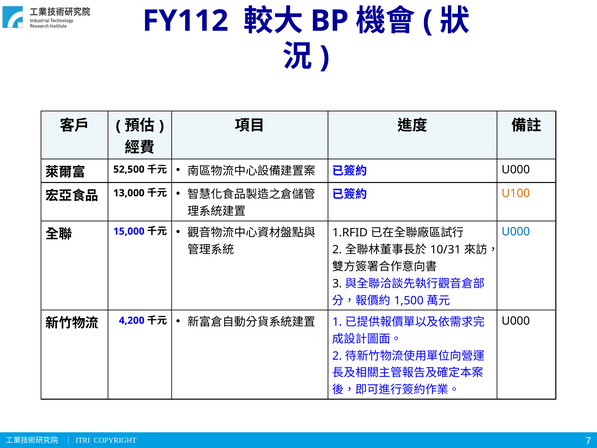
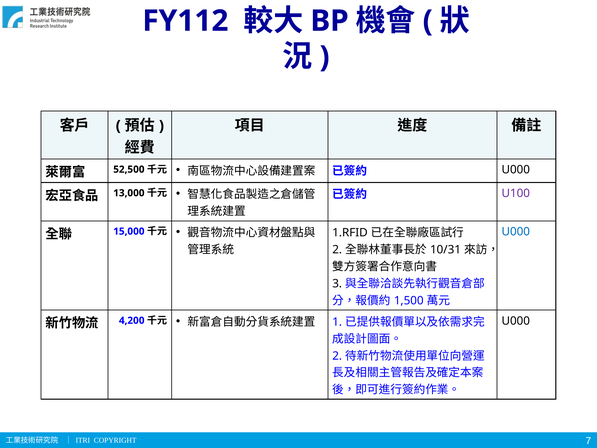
U100 colour: orange -> purple
